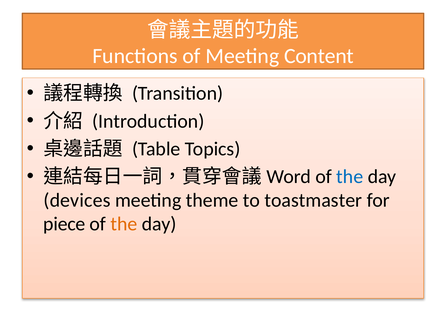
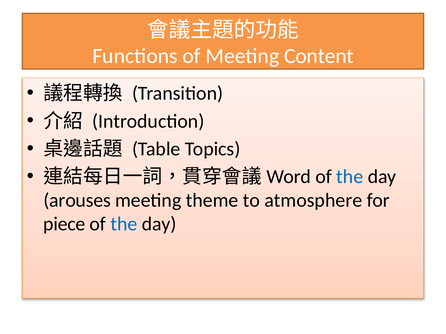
devices: devices -> arouses
toastmaster: toastmaster -> atmosphere
the at (124, 224) colour: orange -> blue
